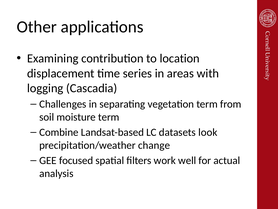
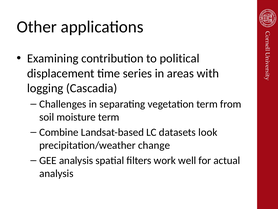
location: location -> political
GEE focused: focused -> analysis
